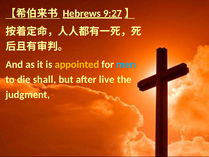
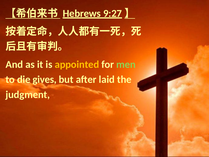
men colour: light blue -> light green
shall: shall -> gives
live: live -> laid
